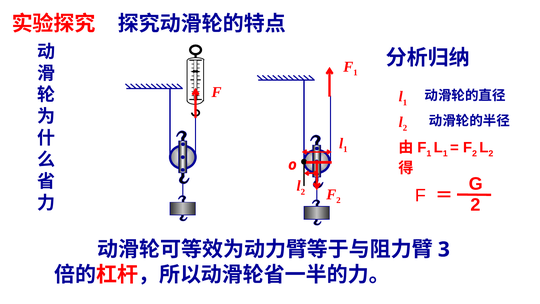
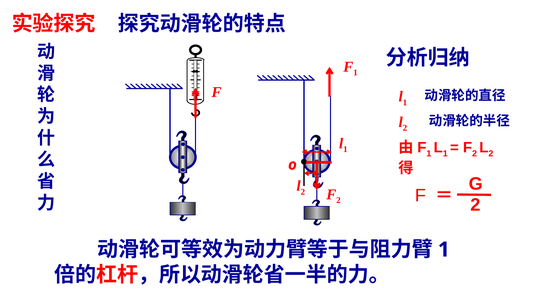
3 at (444, 249): 3 -> 1
